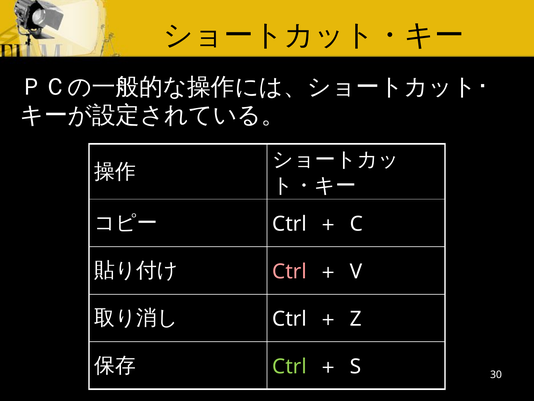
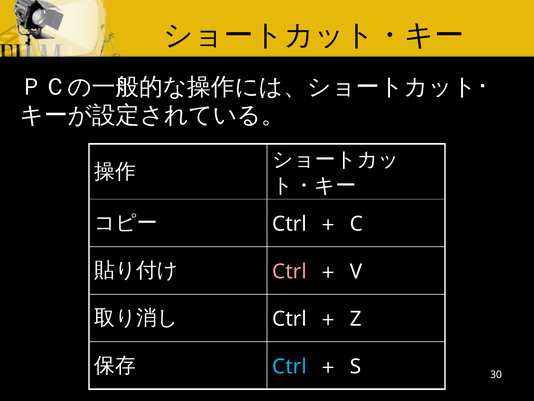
Ctrl at (290, 366) colour: light green -> light blue
